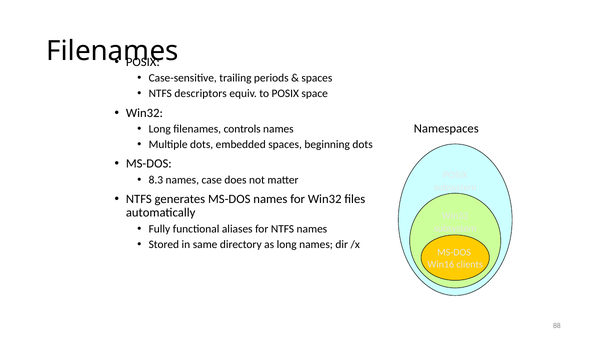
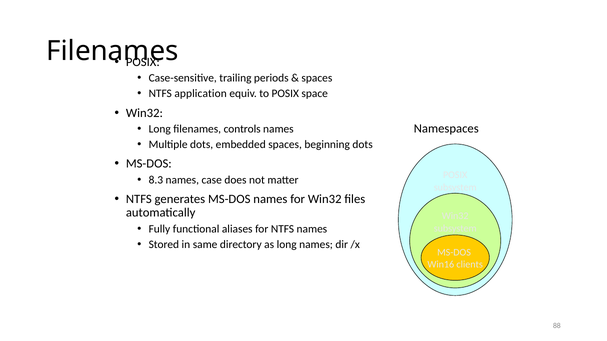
descriptors: descriptors -> application
